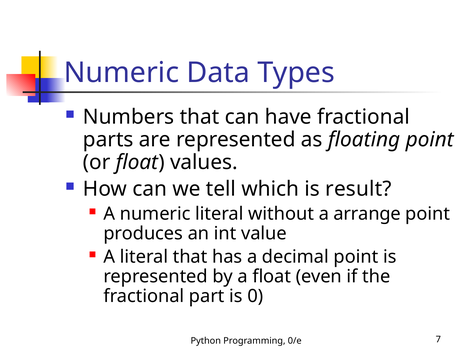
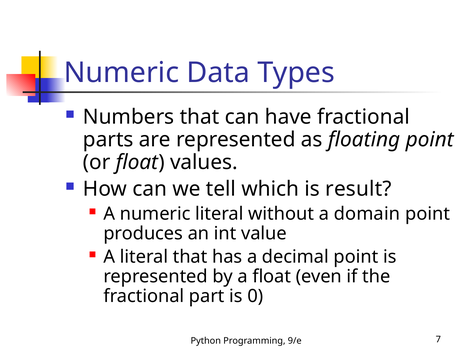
arrange: arrange -> domain
0/e: 0/e -> 9/e
